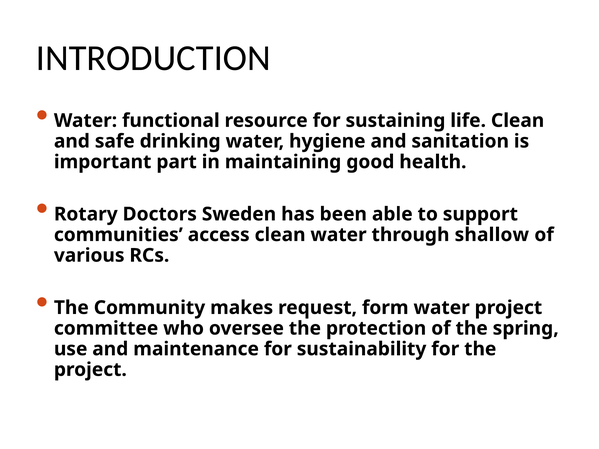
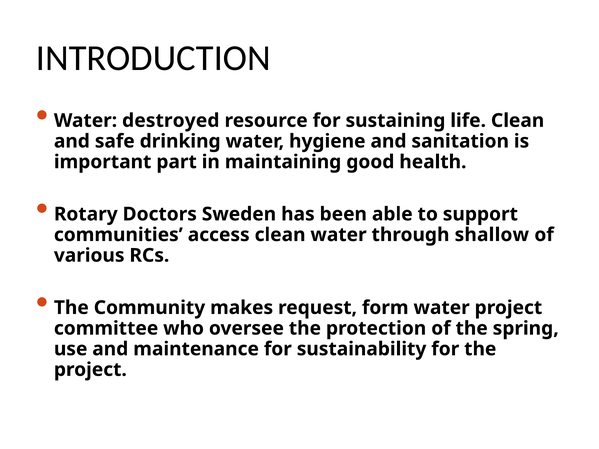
functional: functional -> destroyed
